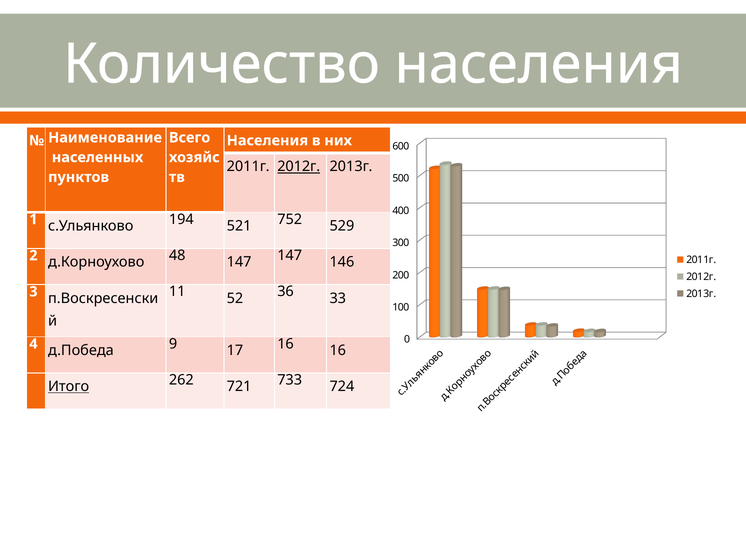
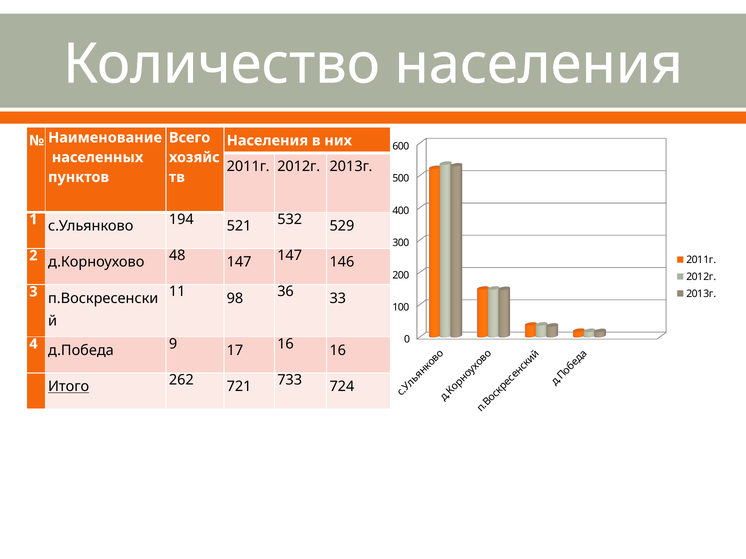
2012г at (299, 167) underline: present -> none
752: 752 -> 532
52: 52 -> 98
